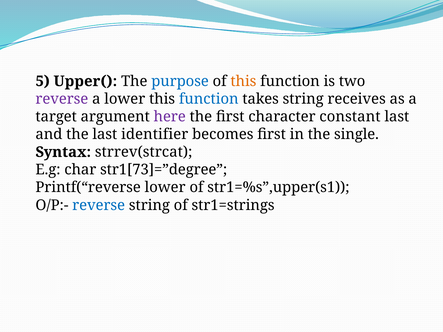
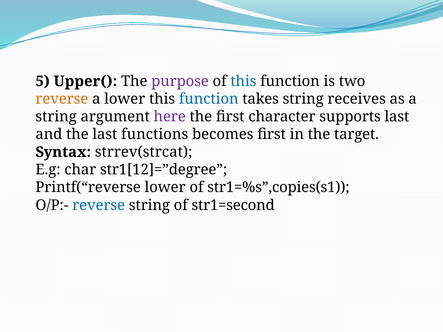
purpose colour: blue -> purple
this at (243, 81) colour: orange -> blue
reverse at (62, 99) colour: purple -> orange
target at (56, 117): target -> string
constant: constant -> supports
identifier: identifier -> functions
single: single -> target
str1[73]=”degree: str1[73]=”degree -> str1[12]=”degree
str1=%s”,upper(s1: str1=%s”,upper(s1 -> str1=%s”,copies(s1
str1=strings: str1=strings -> str1=second
